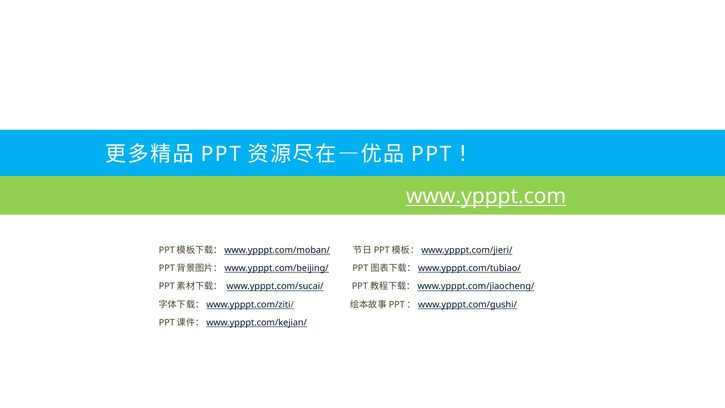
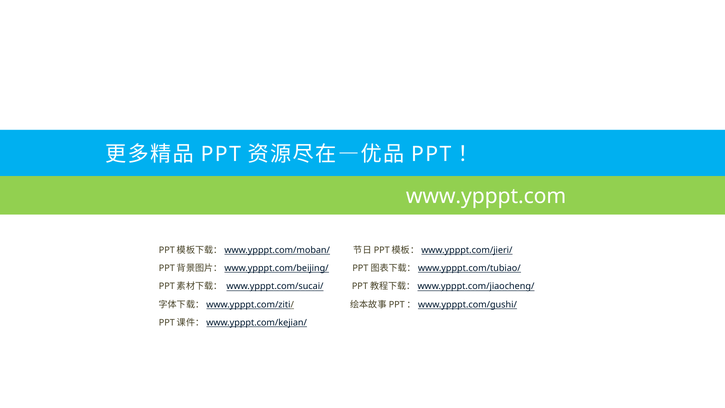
www.ypppt.com underline: present -> none
